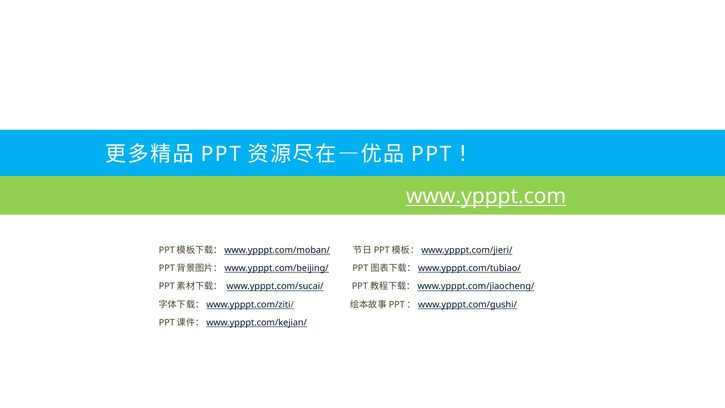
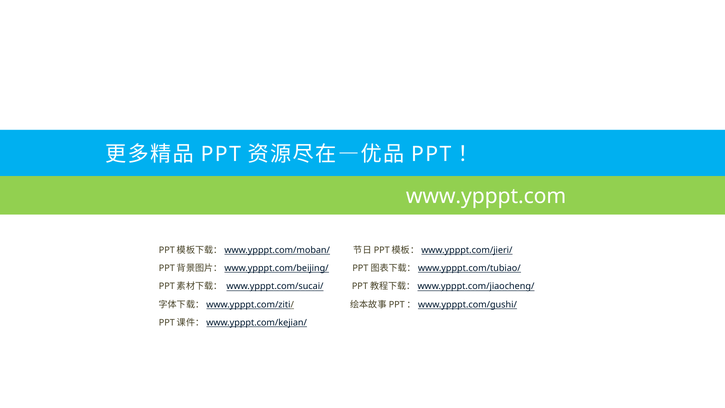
www.ypppt.com underline: present -> none
